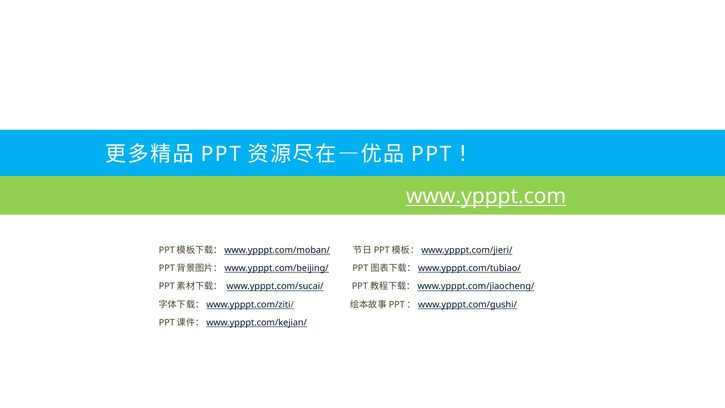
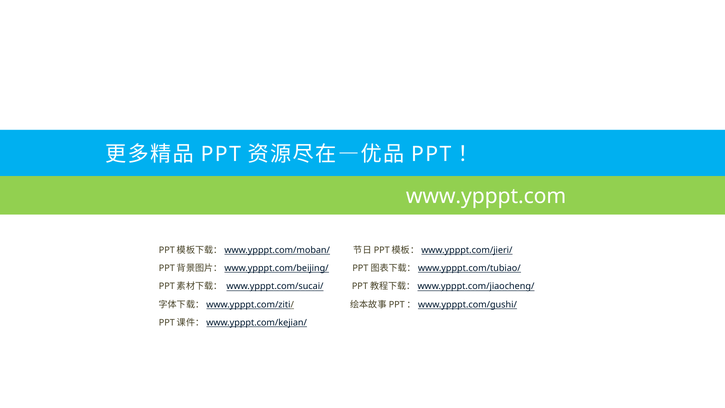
www.ypppt.com underline: present -> none
